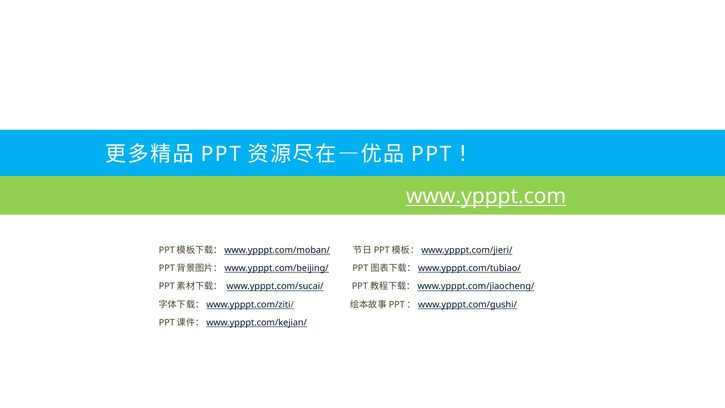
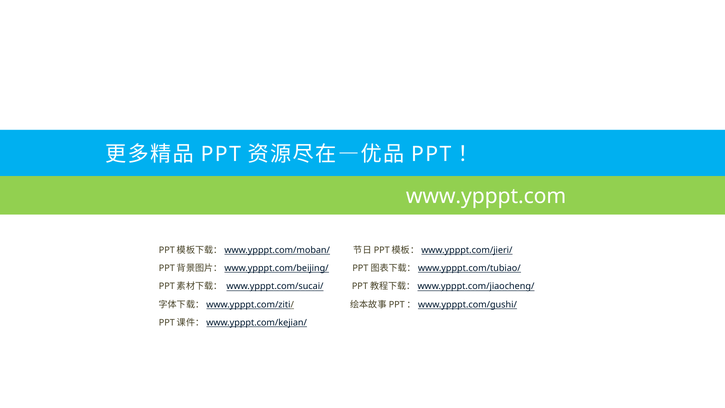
www.ypppt.com underline: present -> none
